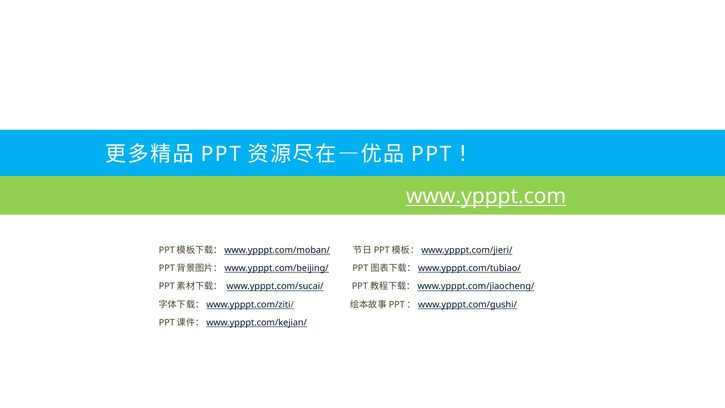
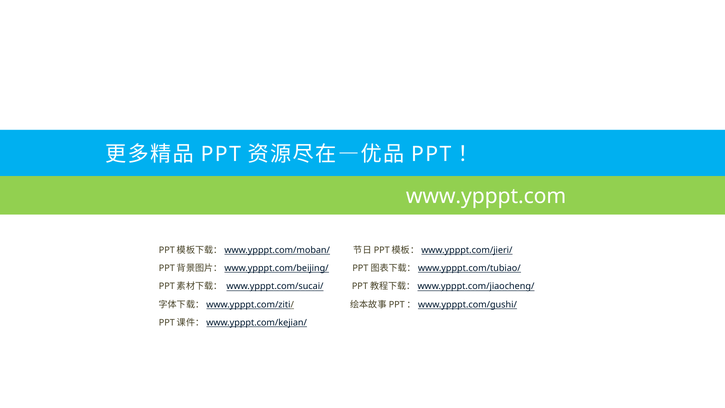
www.ypppt.com underline: present -> none
